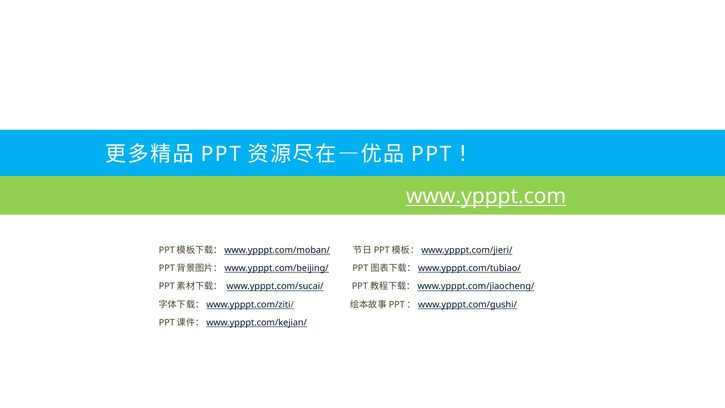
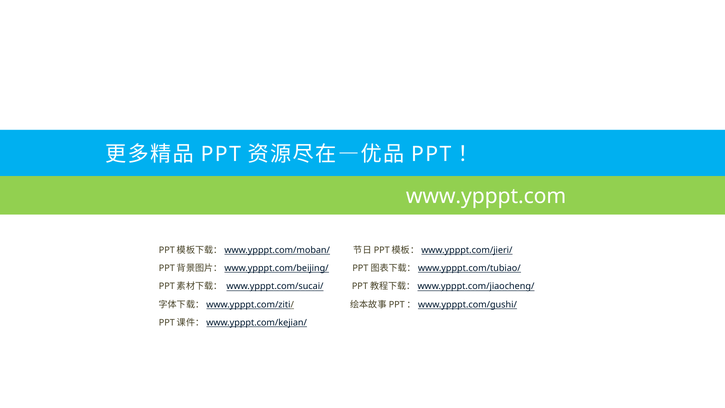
www.ypppt.com underline: present -> none
